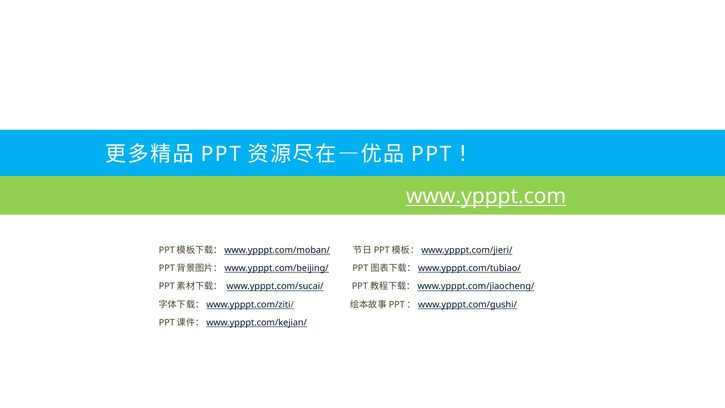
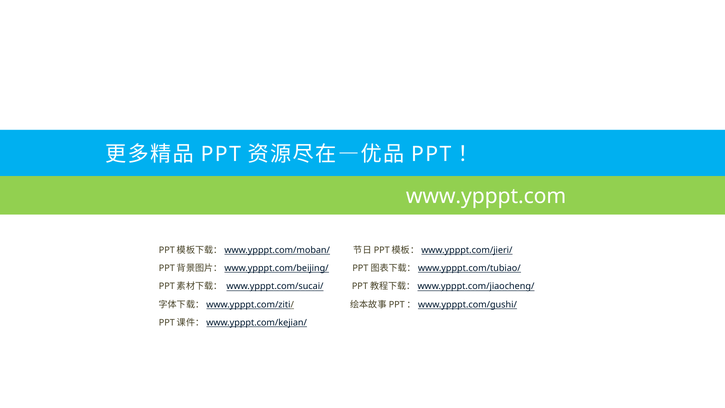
www.ypppt.com underline: present -> none
